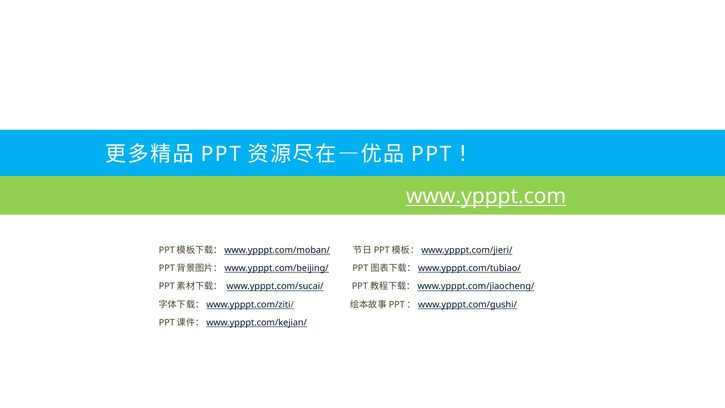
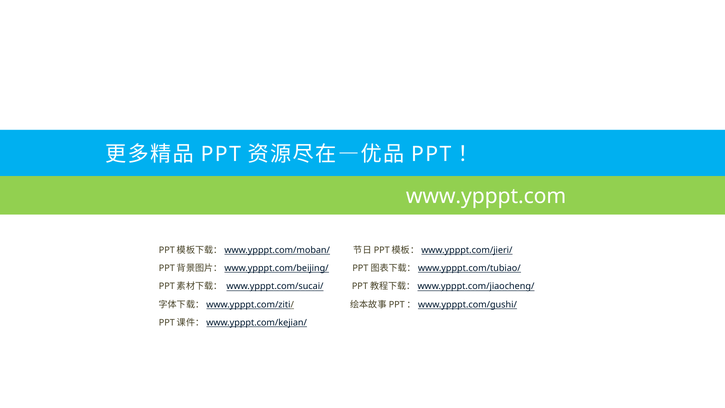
www.ypppt.com underline: present -> none
